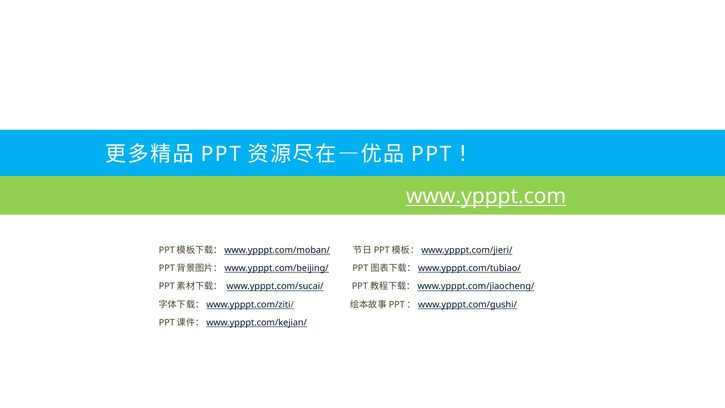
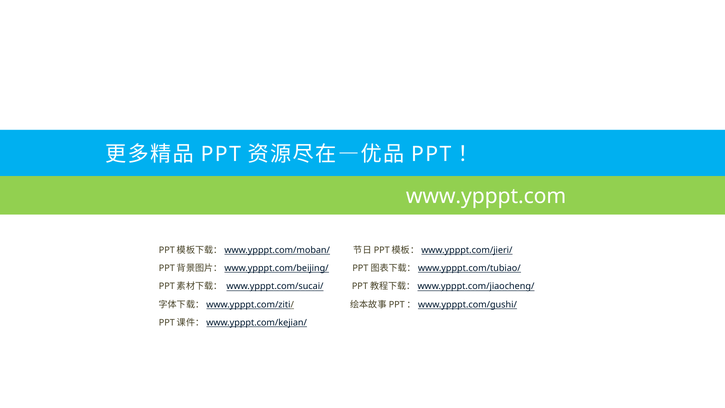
www.ypppt.com underline: present -> none
